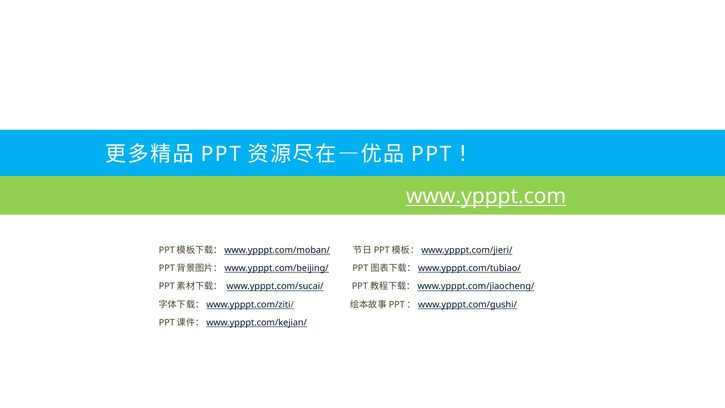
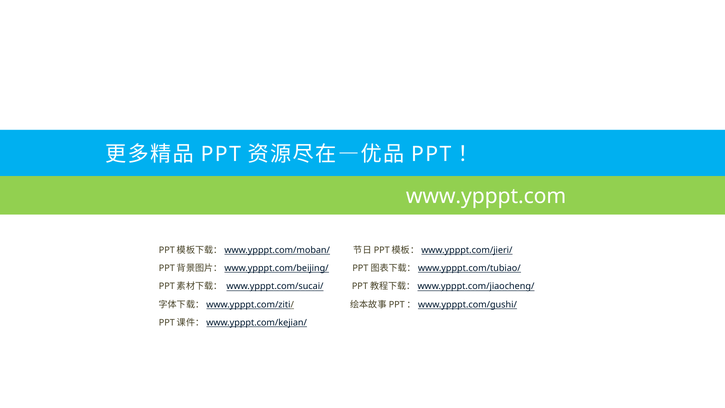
www.ypppt.com underline: present -> none
